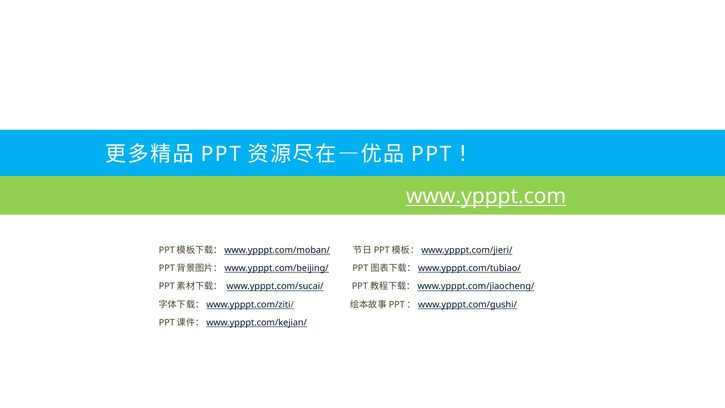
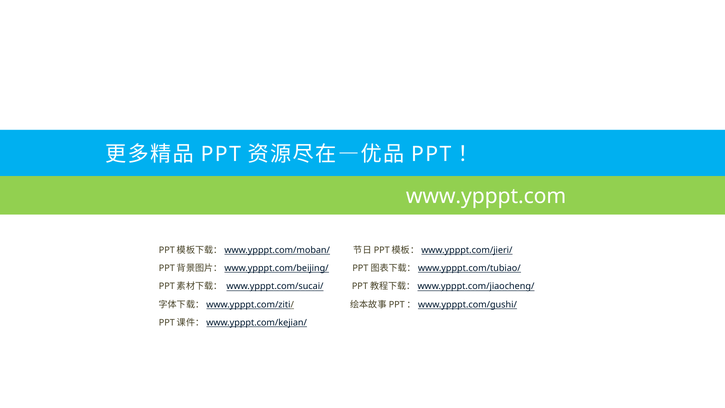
www.ypppt.com underline: present -> none
